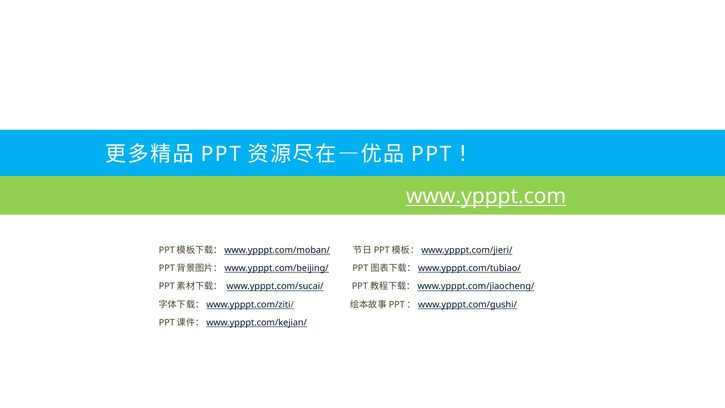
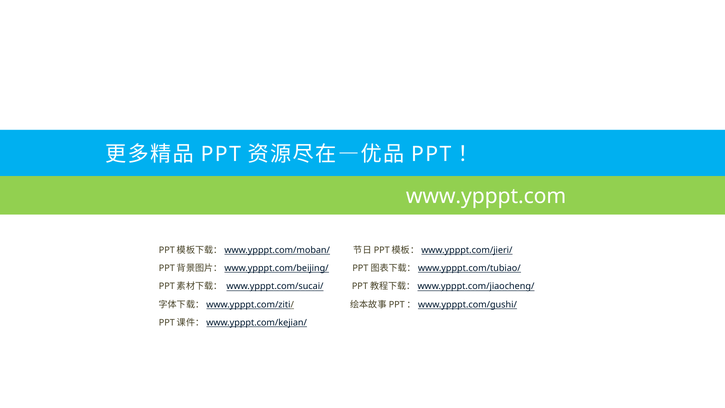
www.ypppt.com underline: present -> none
